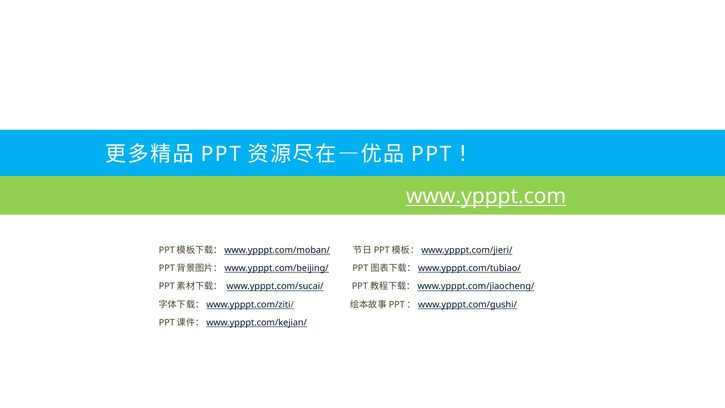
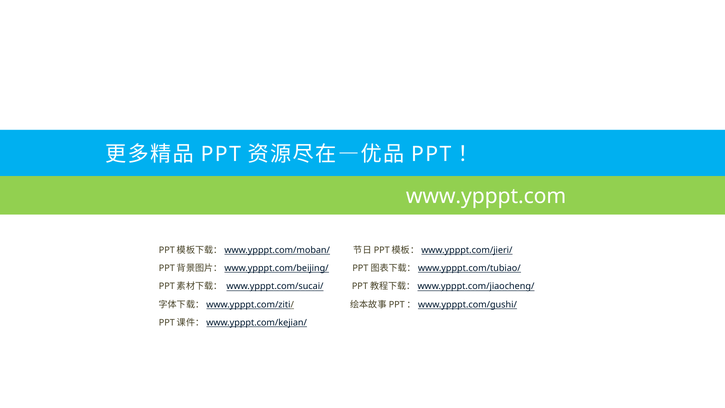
www.ypppt.com underline: present -> none
